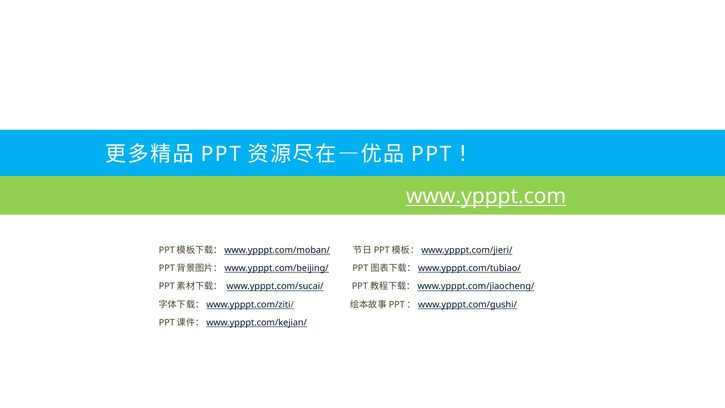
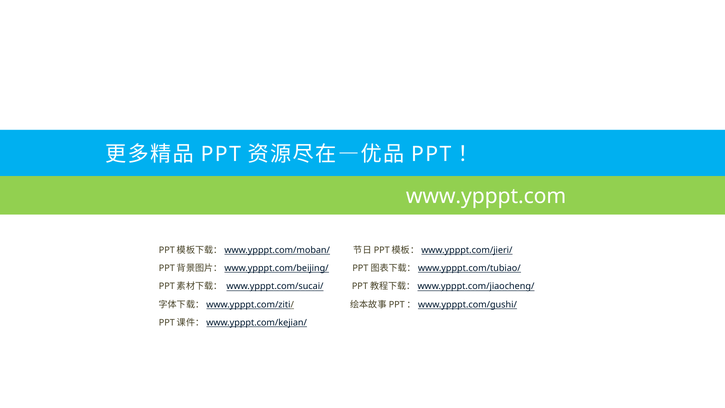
www.ypppt.com underline: present -> none
